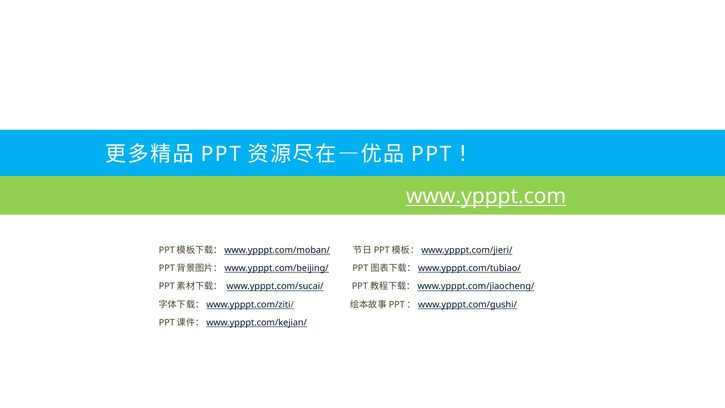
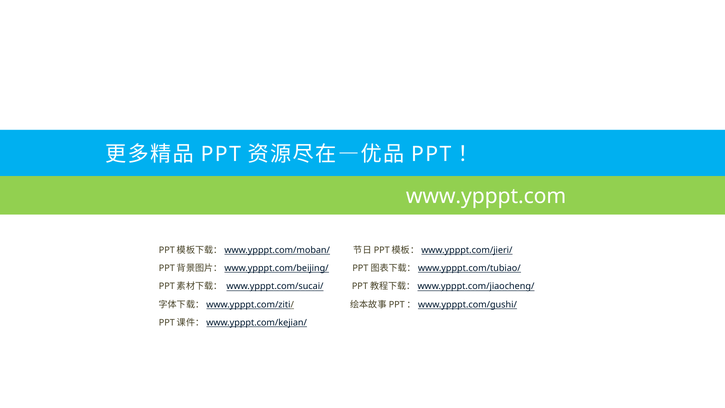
www.ypppt.com underline: present -> none
